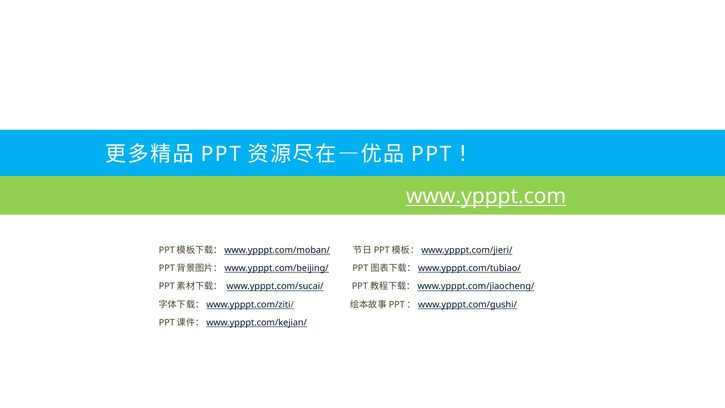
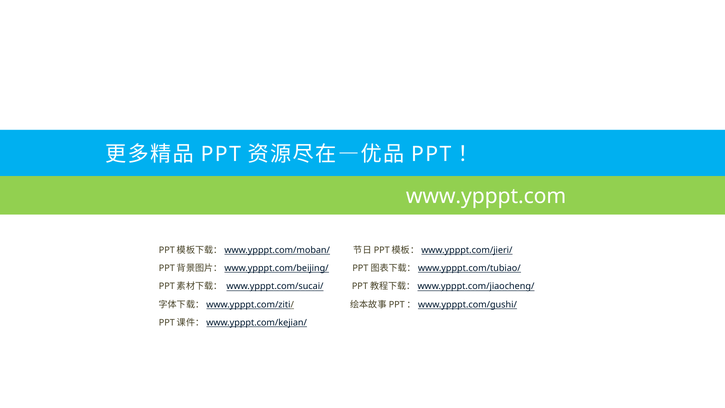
www.ypppt.com underline: present -> none
